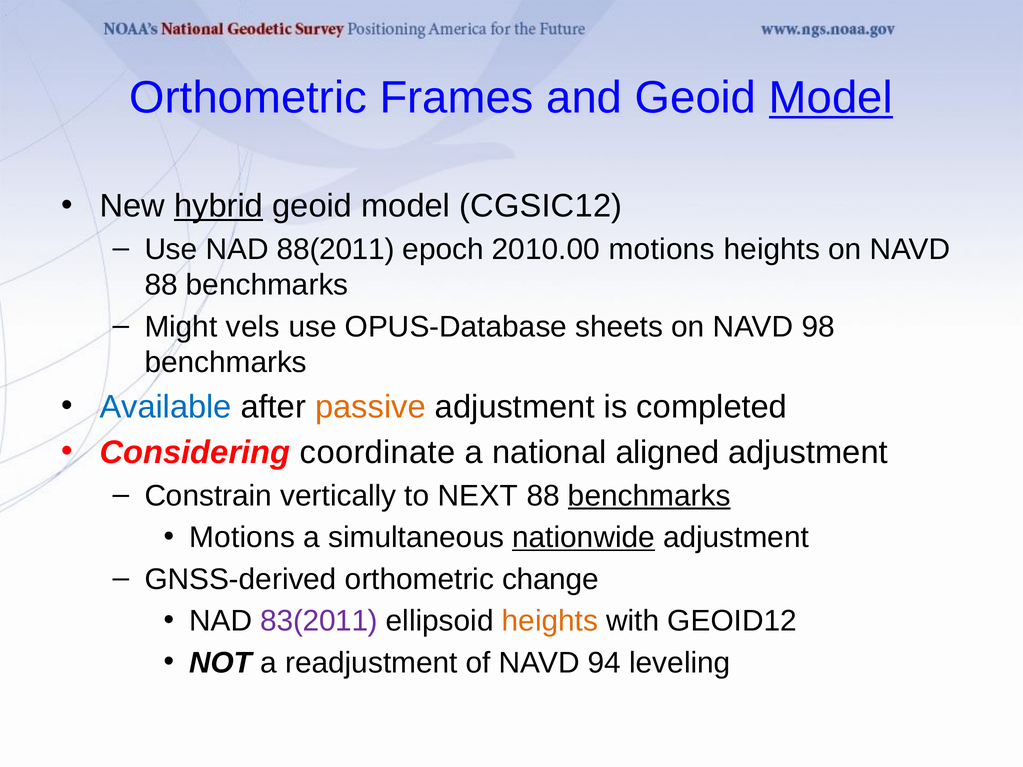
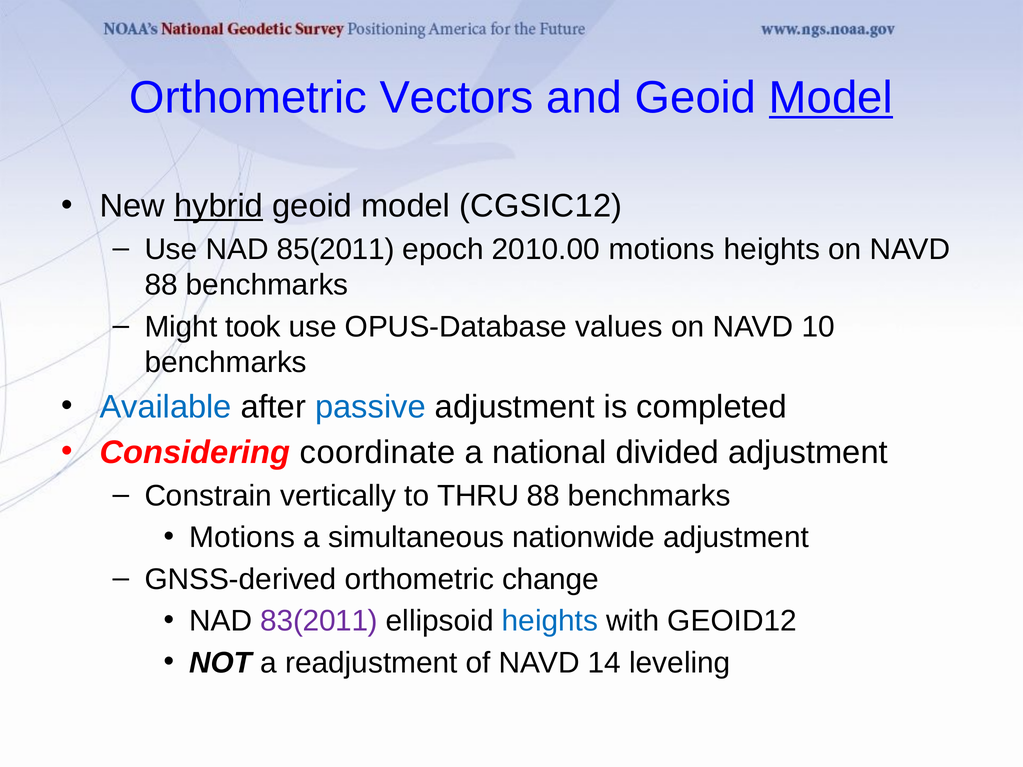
Frames: Frames -> Vectors
88(2011: 88(2011 -> 85(2011
vels: vels -> took
sheets: sheets -> values
98: 98 -> 10
passive colour: orange -> blue
aligned: aligned -> divided
NEXT: NEXT -> THRU
benchmarks at (649, 496) underline: present -> none
nationwide underline: present -> none
heights at (550, 621) colour: orange -> blue
94: 94 -> 14
